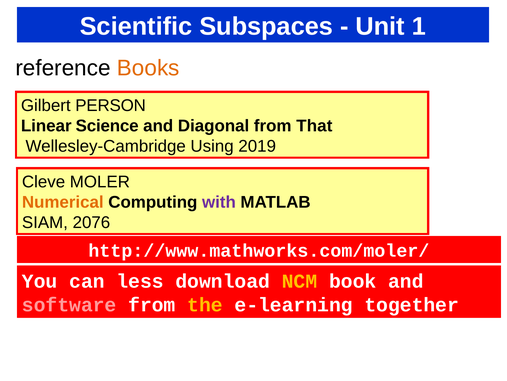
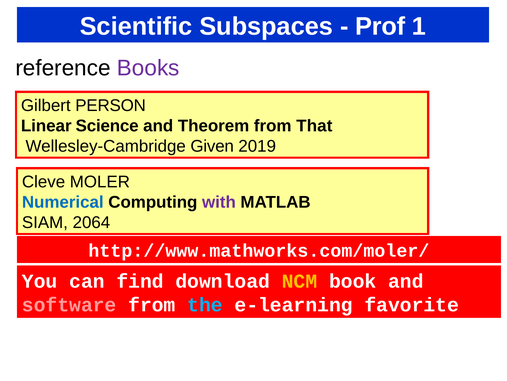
Unit: Unit -> Prof
Books colour: orange -> purple
Diagonal: Diagonal -> Theorem
Using: Using -> Given
Numerical colour: orange -> blue
2076: 2076 -> 2064
less: less -> find
the colour: yellow -> light blue
together: together -> favorite
